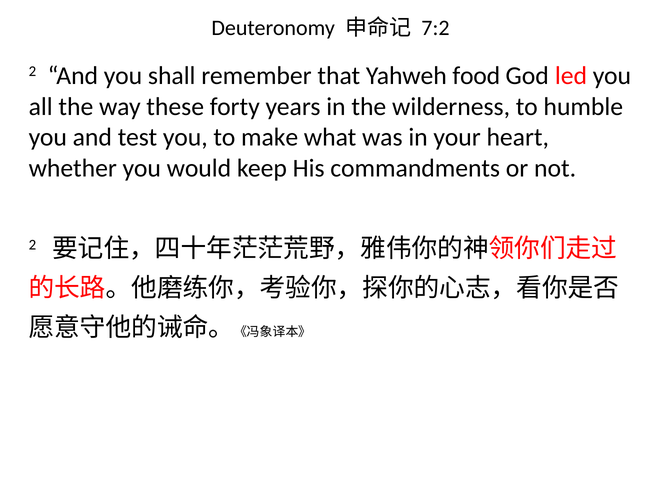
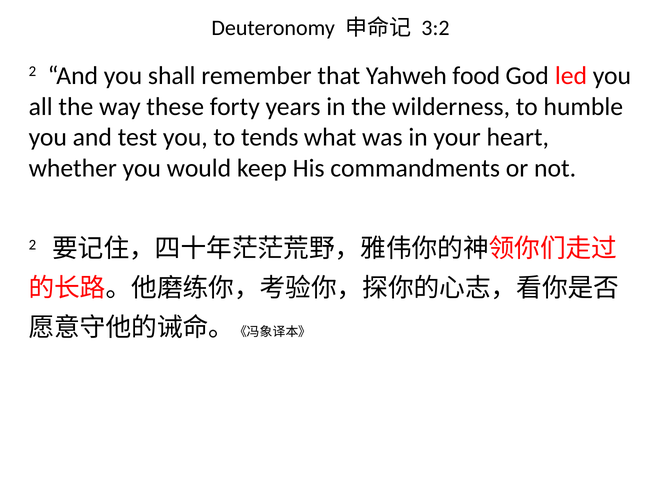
7:2: 7:2 -> 3:2
make: make -> tends
